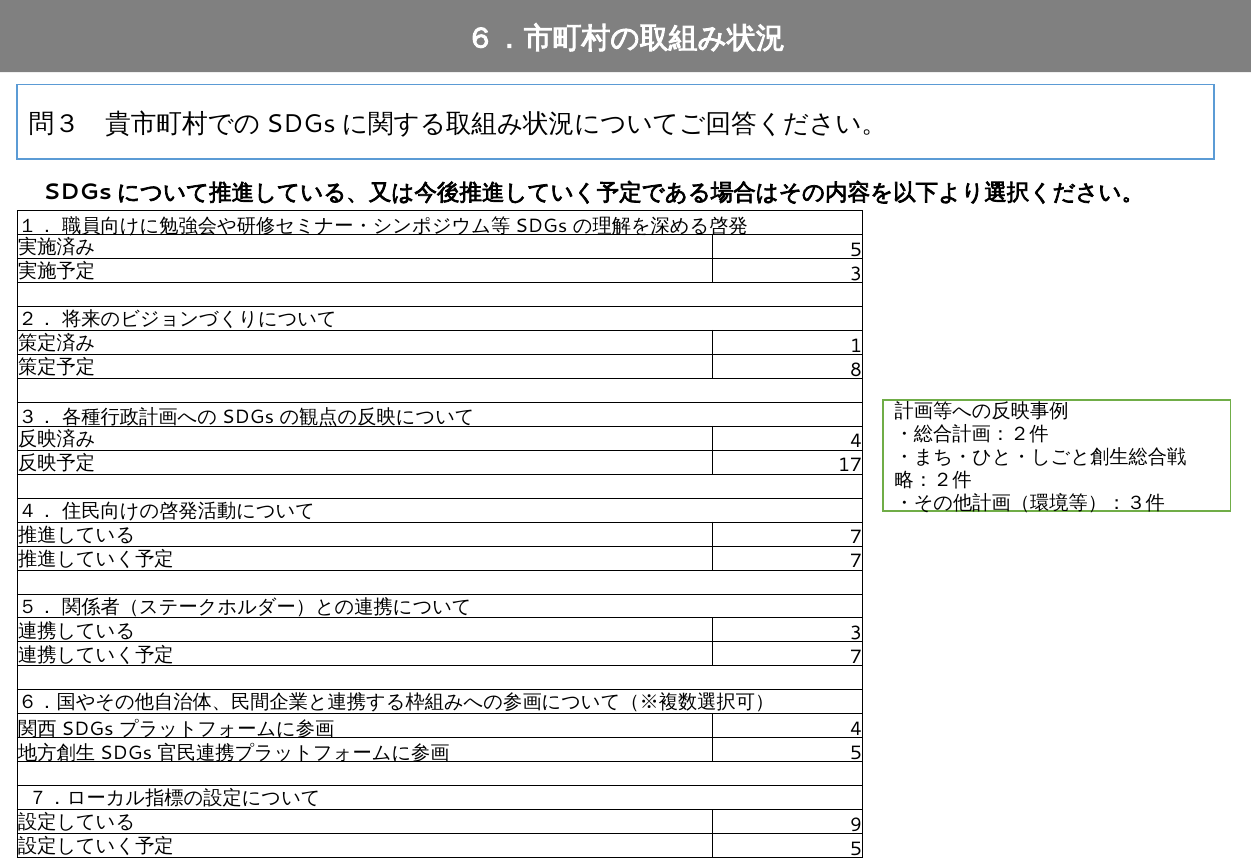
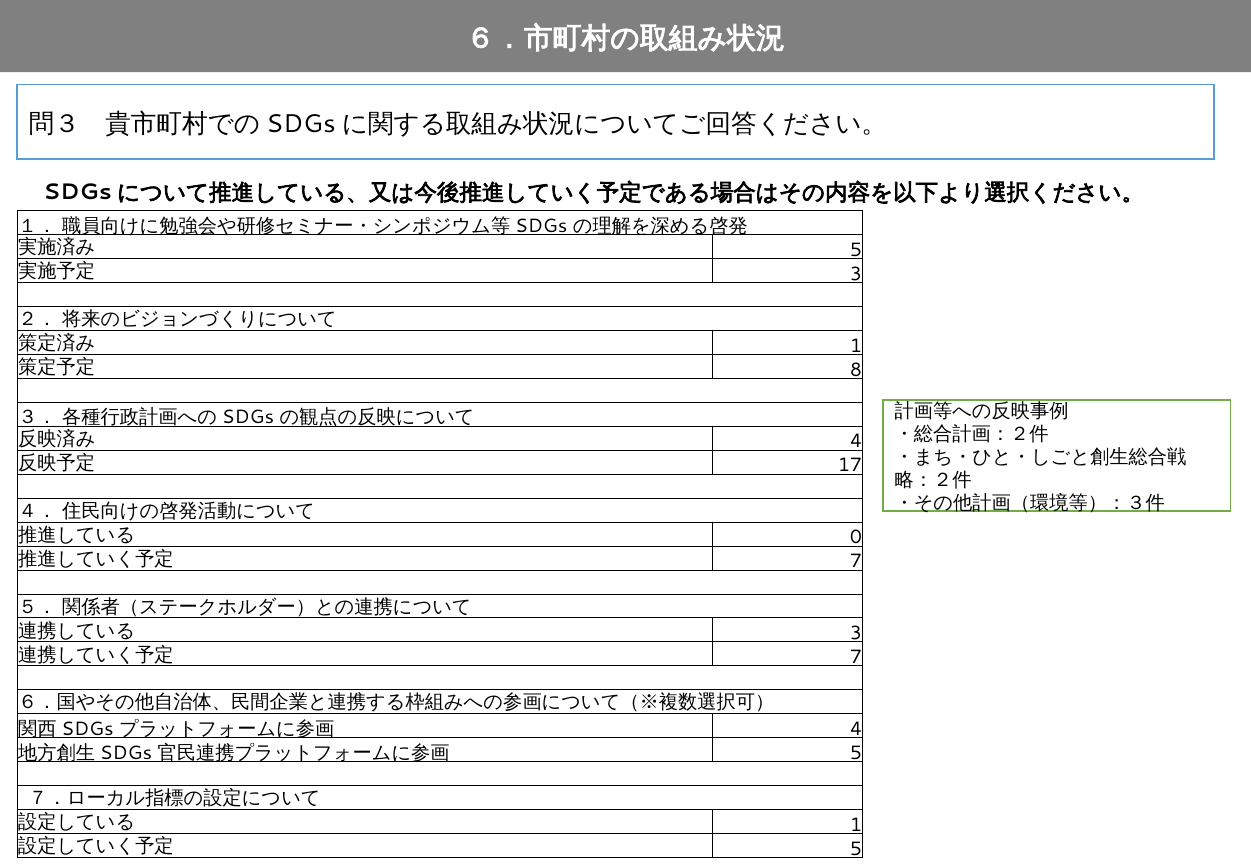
7 at (856, 537): 7 -> 0
9 at (856, 825): 9 -> 1
